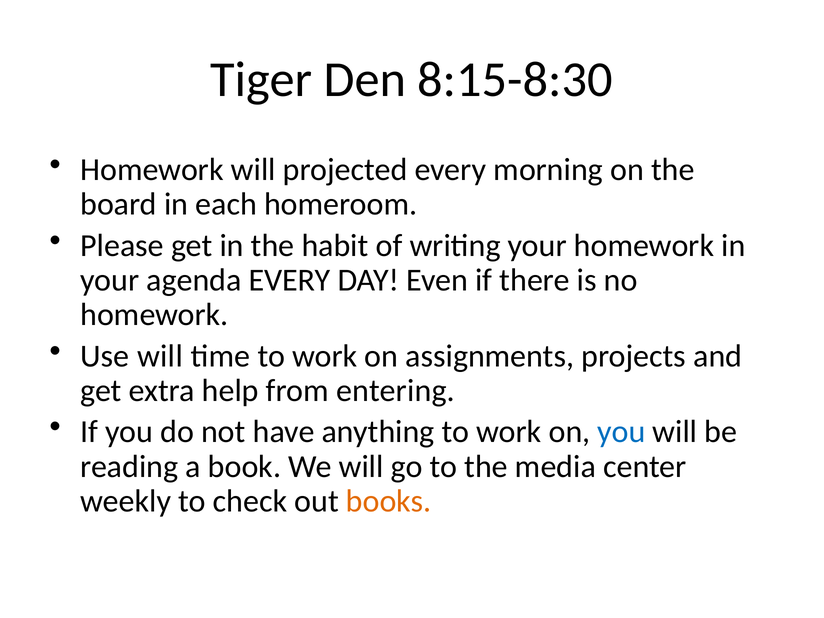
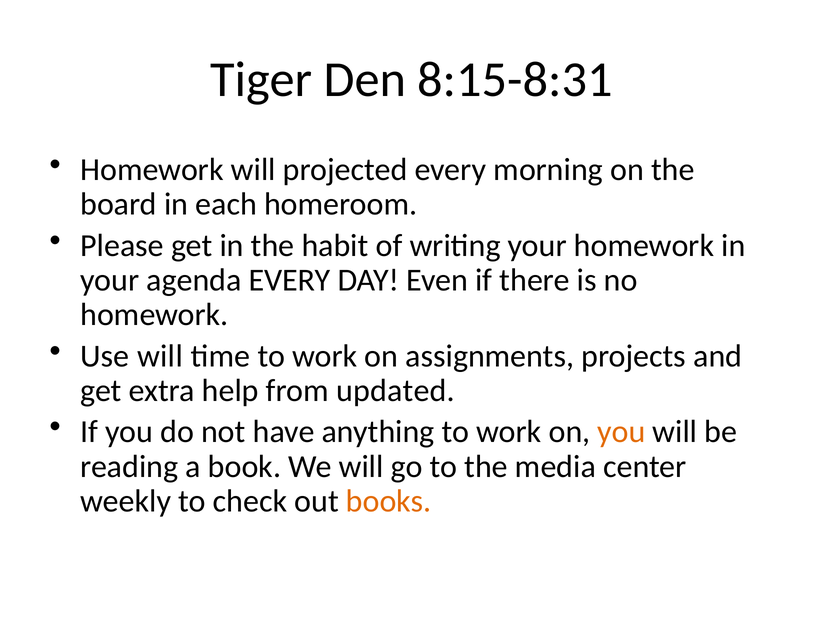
8:15-8:30: 8:15-8:30 -> 8:15-8:31
entering: entering -> updated
you at (621, 432) colour: blue -> orange
